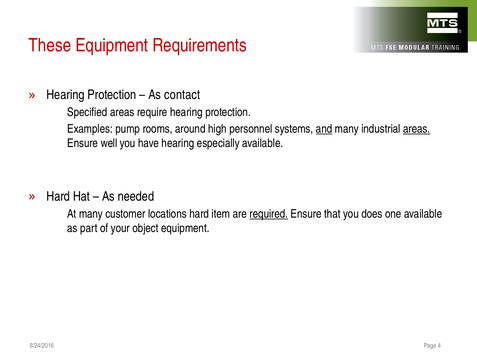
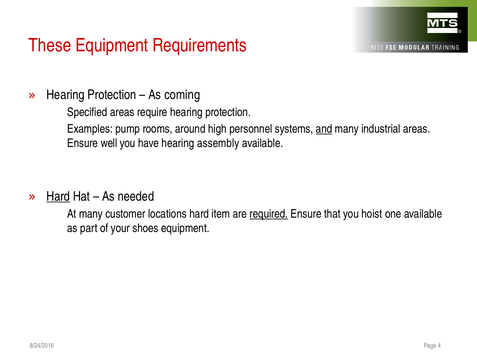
contact: contact -> coming
areas at (417, 129) underline: present -> none
especially: especially -> assembly
Hard at (58, 196) underline: none -> present
does: does -> hoist
object: object -> shoes
